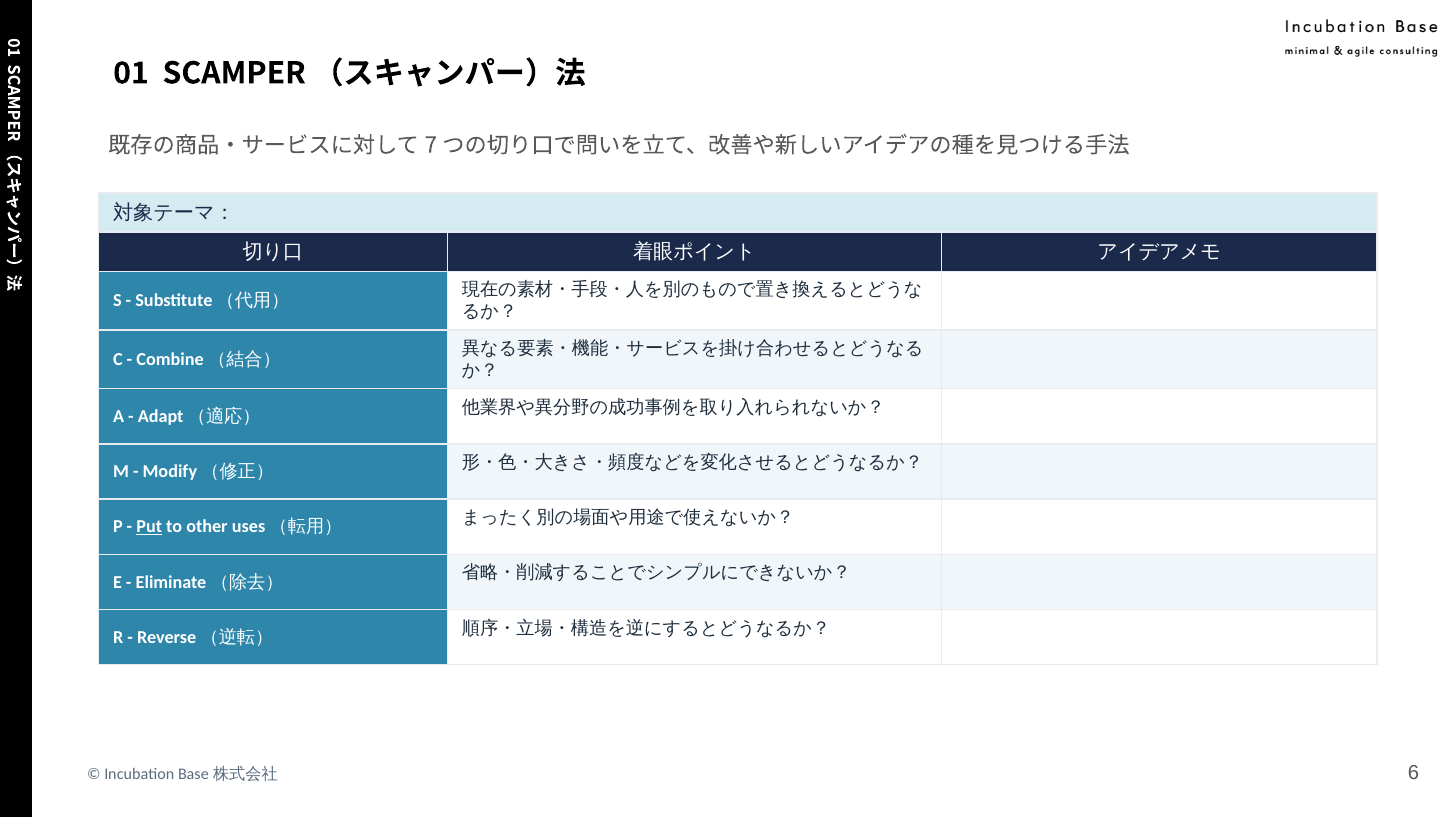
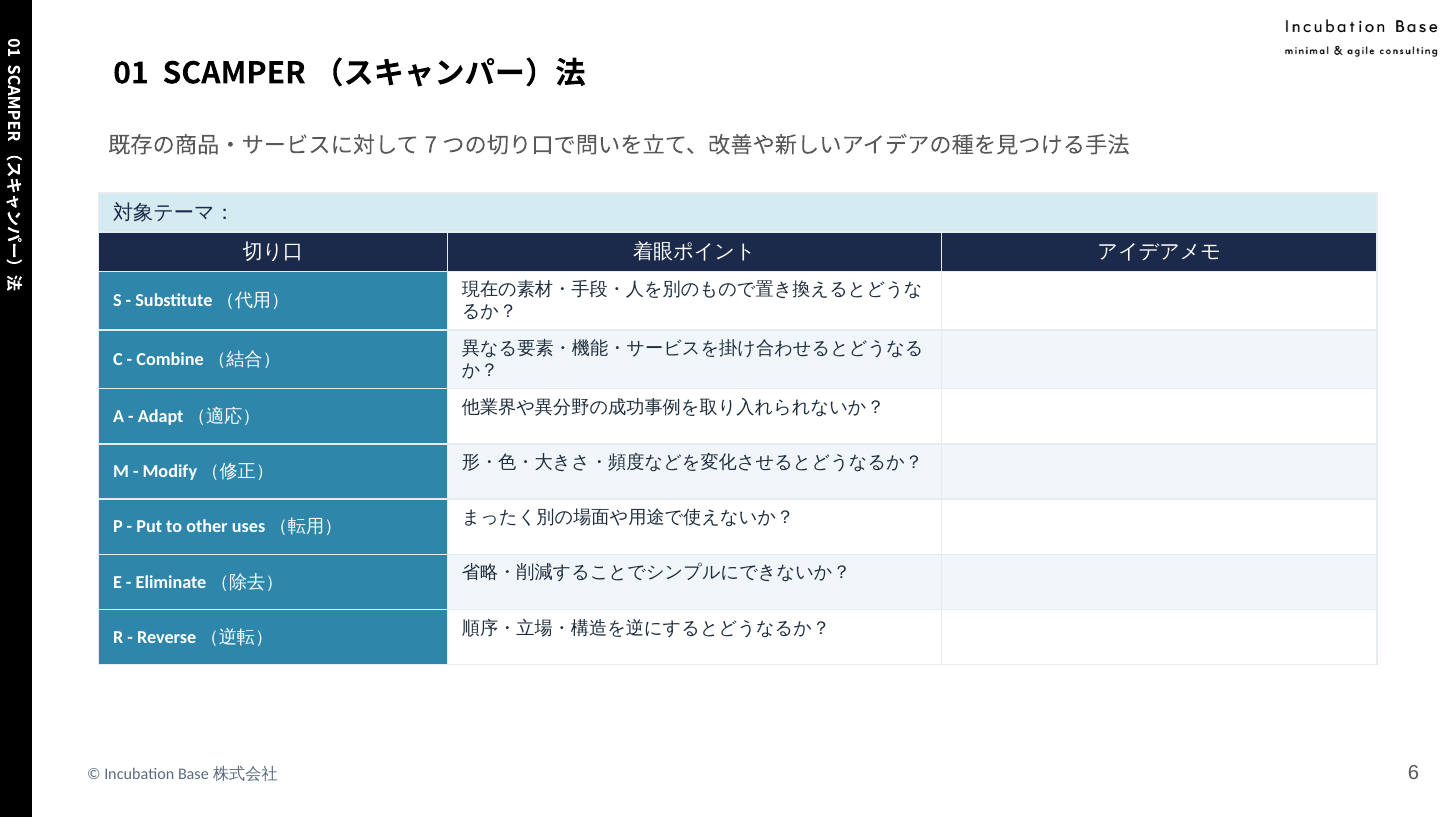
Put underline: present -> none
